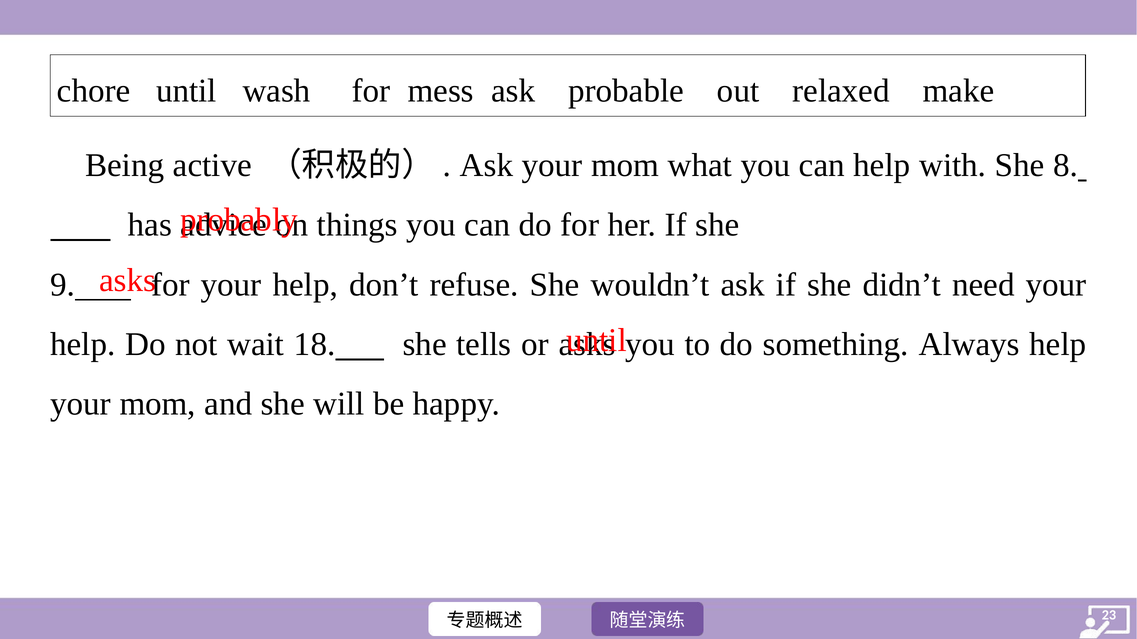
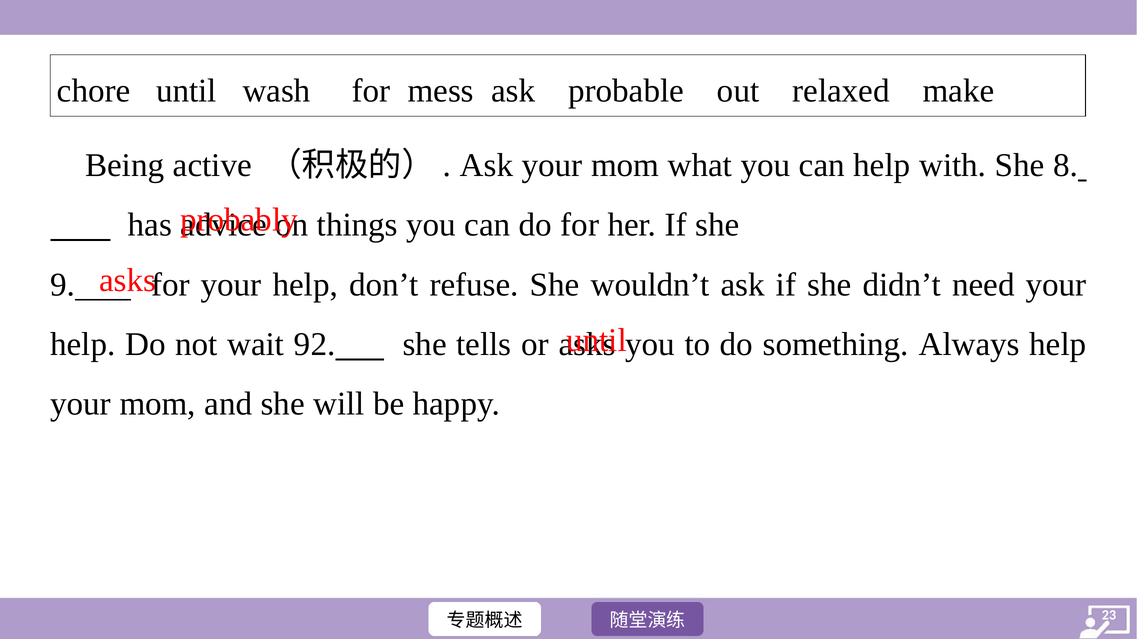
18: 18 -> 92
